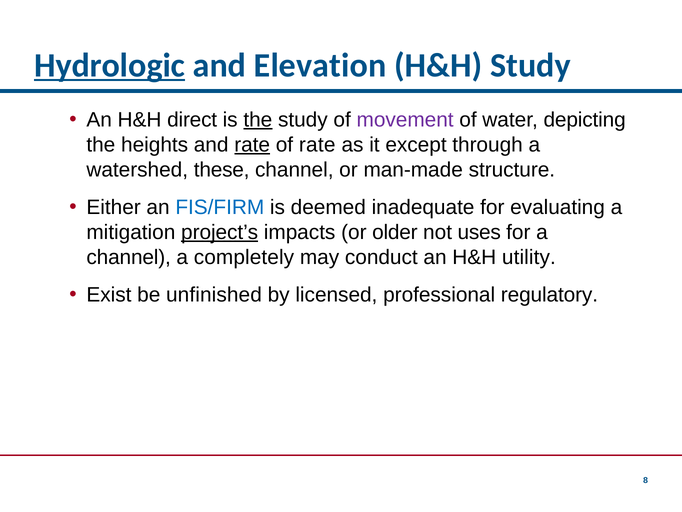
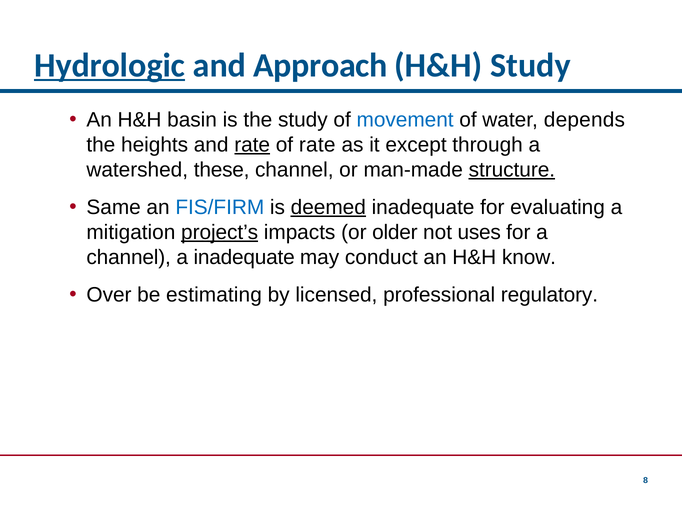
Elevation: Elevation -> Approach
direct: direct -> basin
the at (258, 120) underline: present -> none
movement colour: purple -> blue
depicting: depicting -> depends
structure underline: none -> present
Either: Either -> Same
deemed underline: none -> present
a completely: completely -> inadequate
utility: utility -> know
Exist: Exist -> Over
unfinished: unfinished -> estimating
